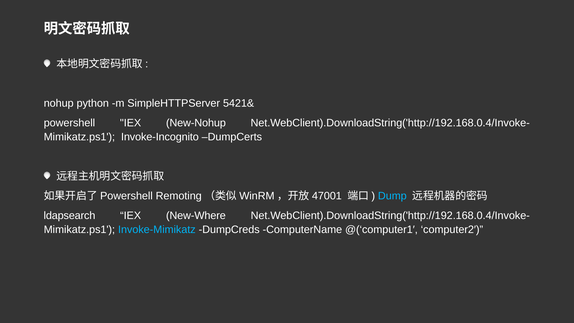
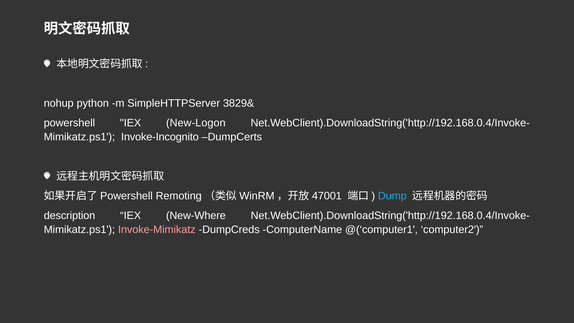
5421&: 5421& -> 3829&
New-Nohup: New-Nohup -> New-Logon
ldapsearch: ldapsearch -> description
Invoke-Mimikatz colour: light blue -> pink
